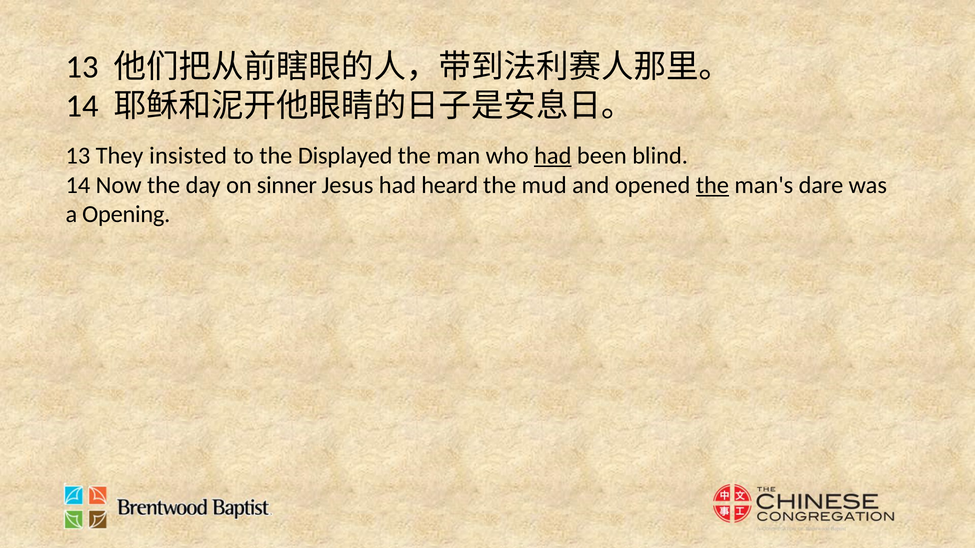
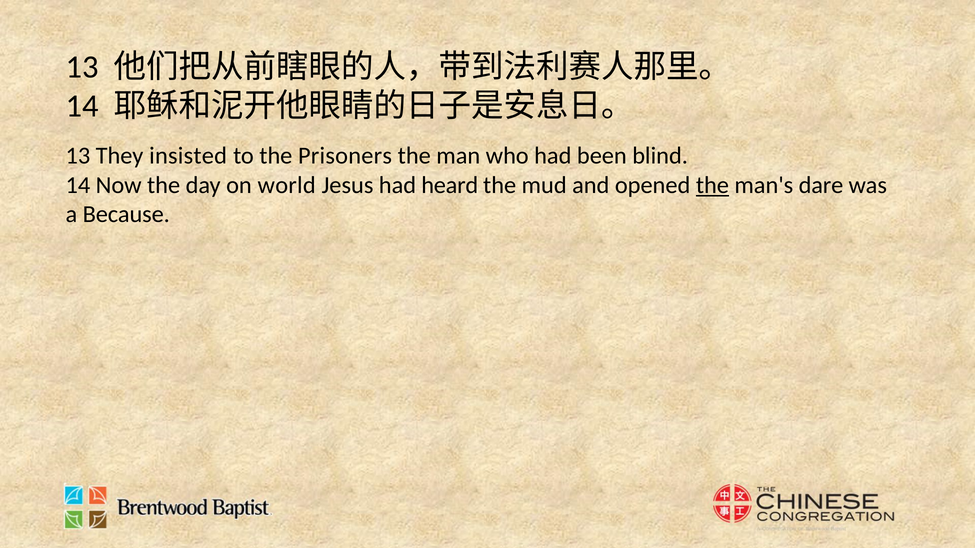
Displayed: Displayed -> Prisoners
had at (553, 156) underline: present -> none
sinner: sinner -> world
Opening: Opening -> Because
